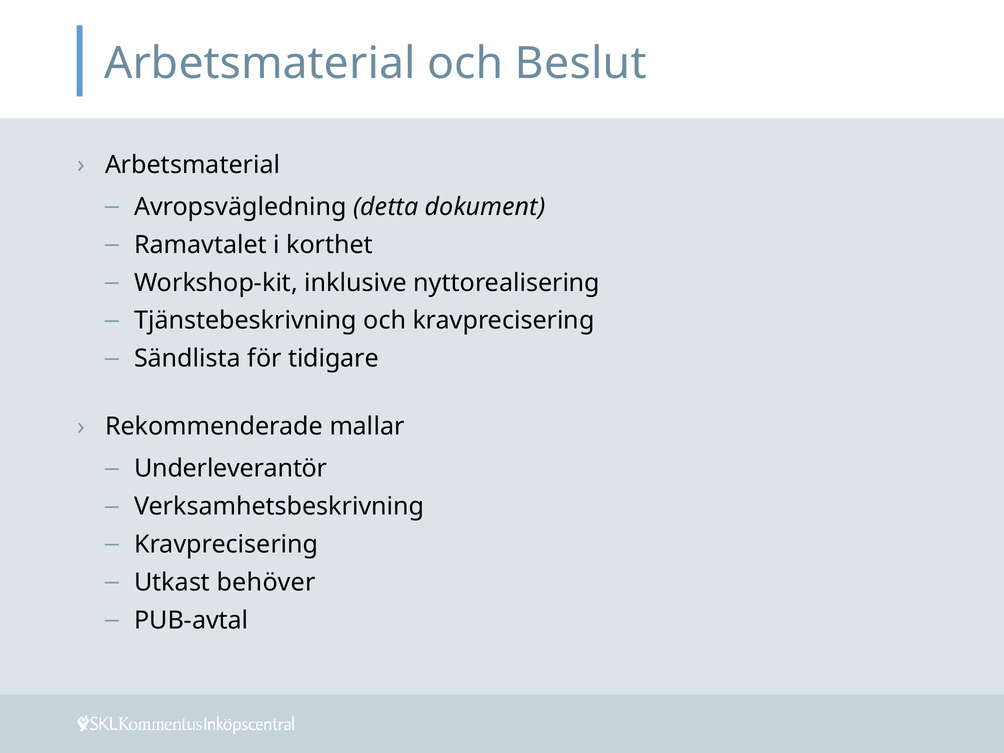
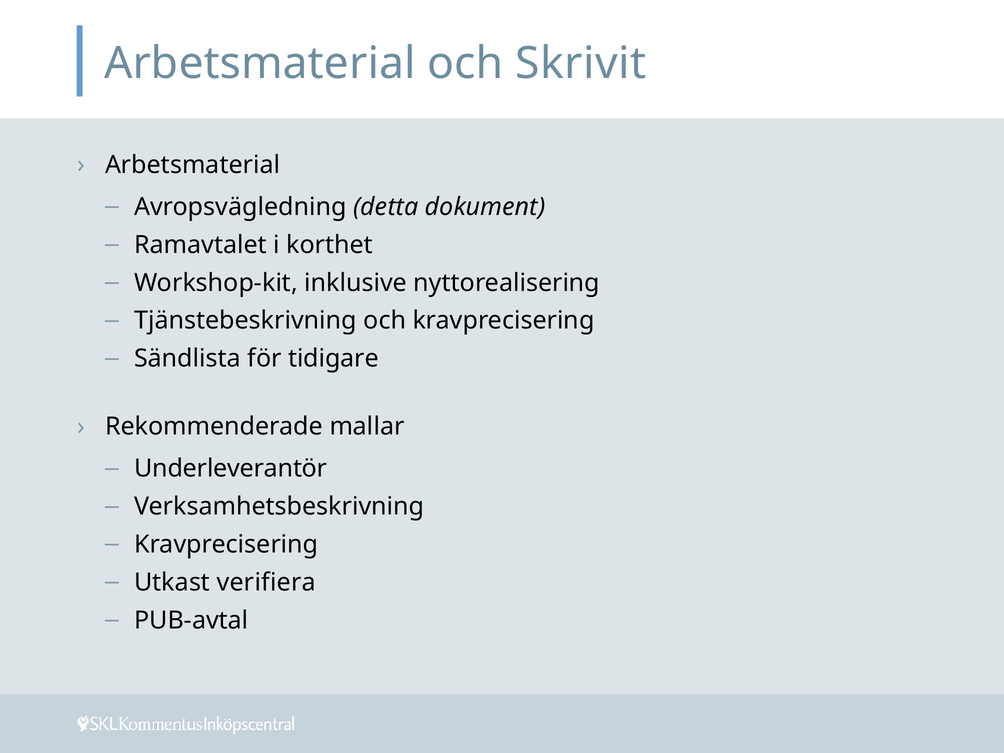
Beslut: Beslut -> Skrivit
behöver: behöver -> verifiera
